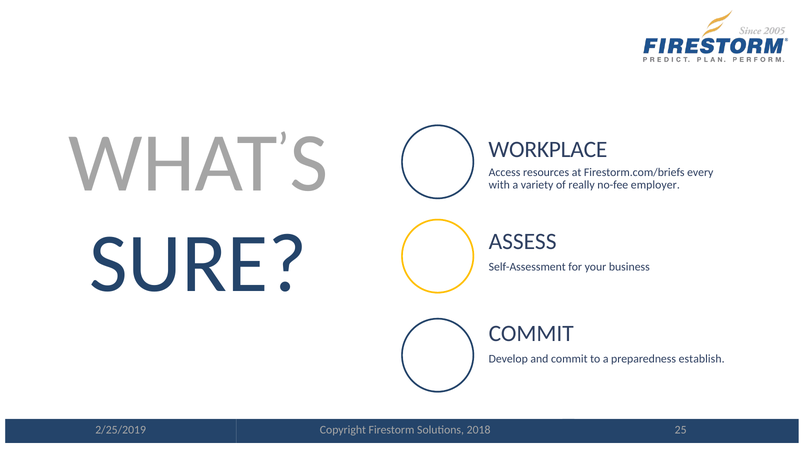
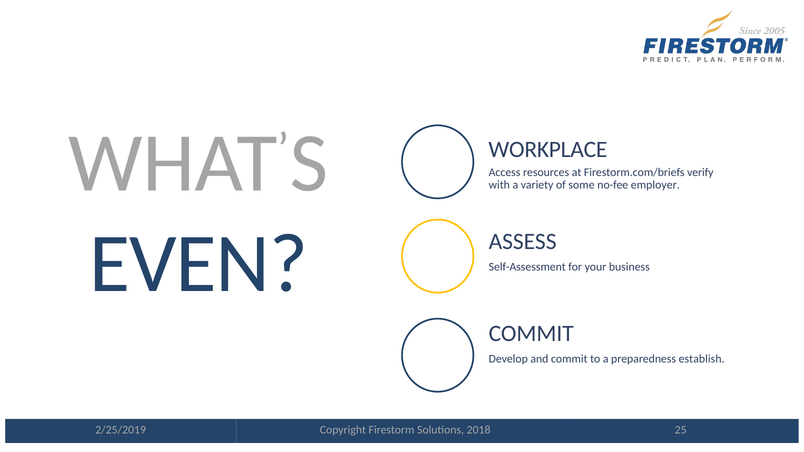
every: every -> verify
really: really -> some
SURE: SURE -> EVEN
